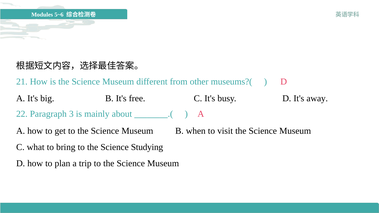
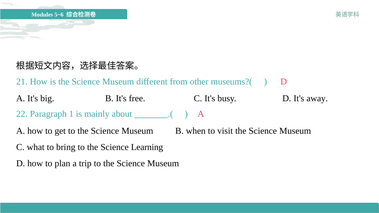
3: 3 -> 1
Studying: Studying -> Learning
